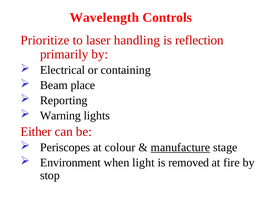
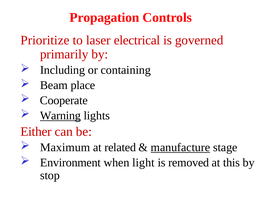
Wavelength: Wavelength -> Propagation
handling: handling -> electrical
reflection: reflection -> governed
Electrical: Electrical -> Including
Reporting: Reporting -> Cooperate
Warning underline: none -> present
Periscopes: Periscopes -> Maximum
colour: colour -> related
fire: fire -> this
